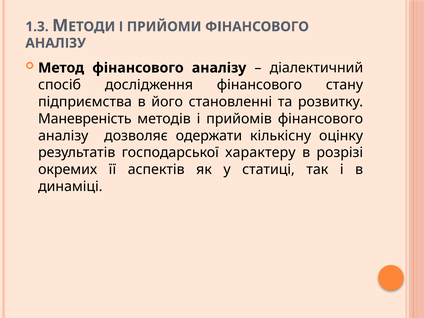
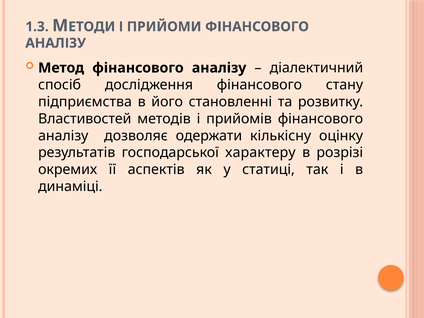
Маневреність: Маневреність -> Властивостей
